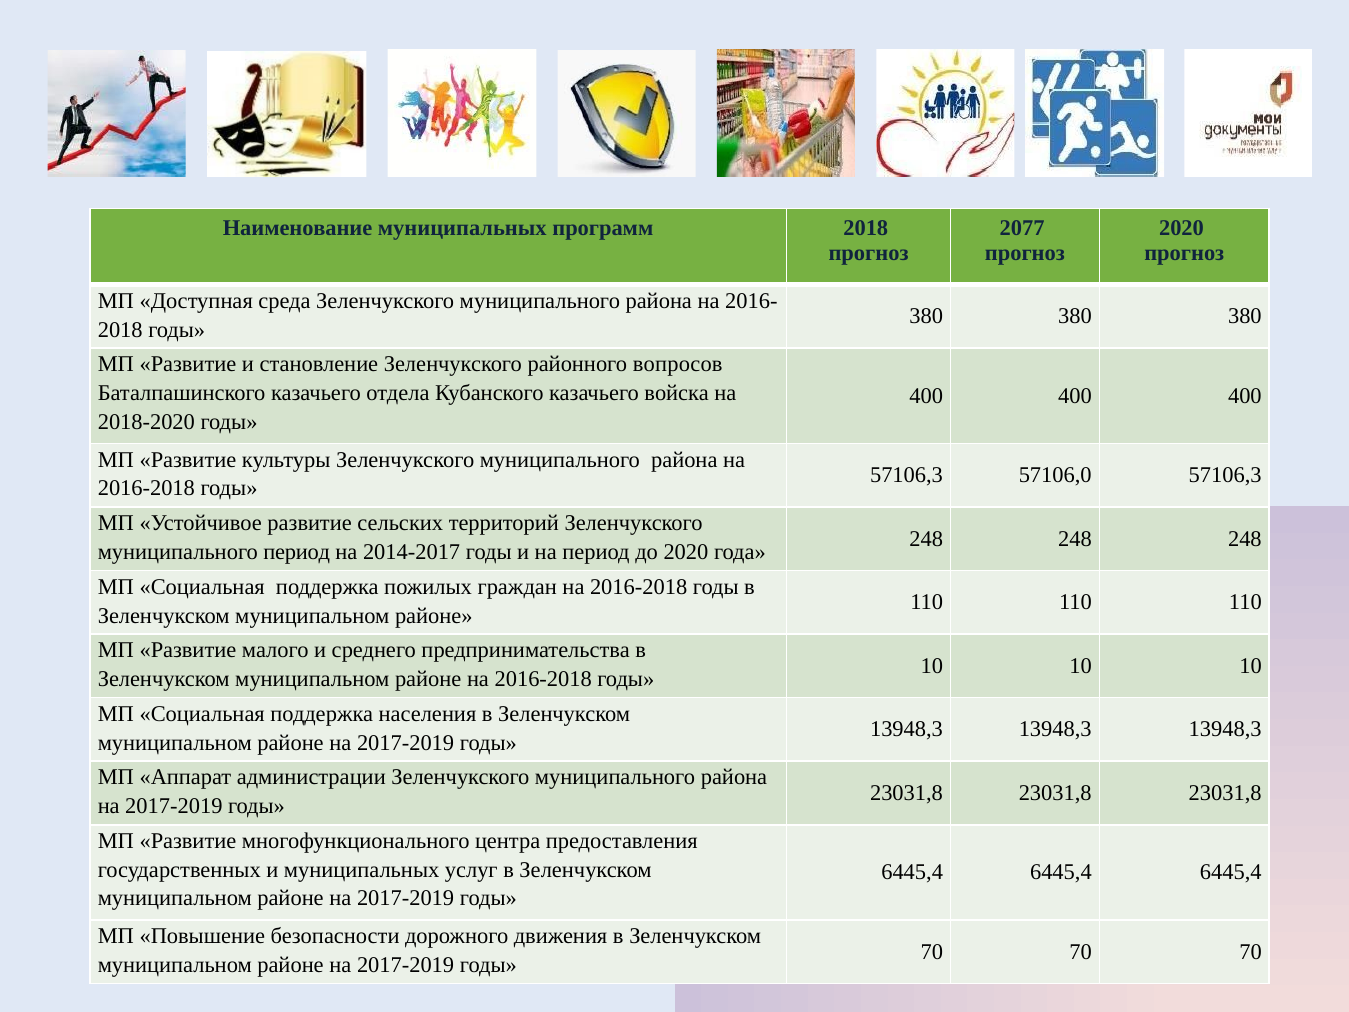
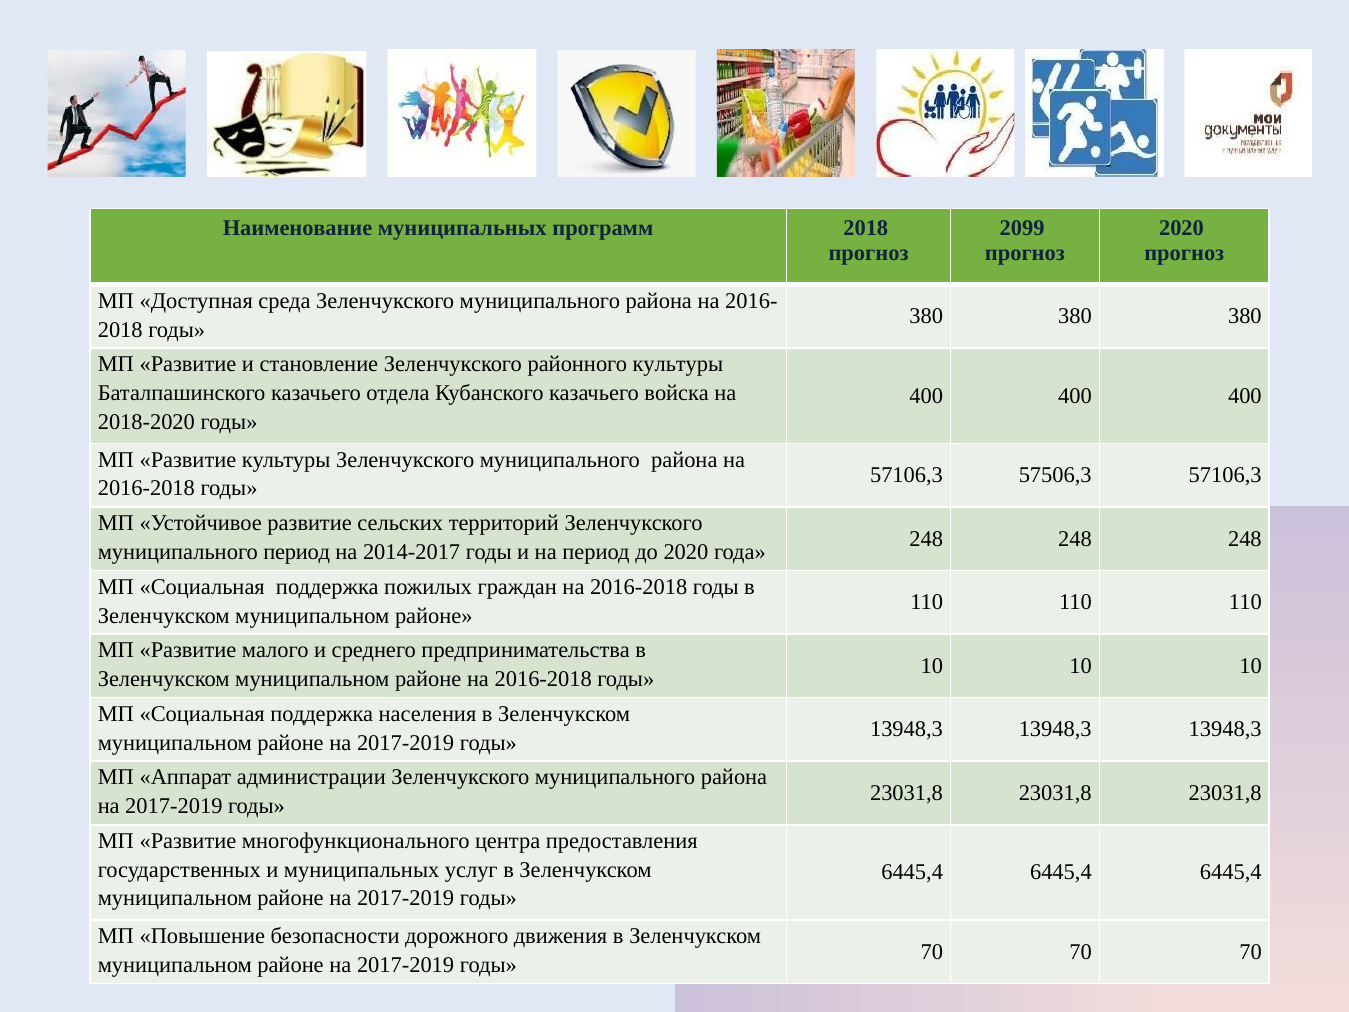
2077: 2077 -> 2099
районного вопросов: вопросов -> культуры
57106,0: 57106,0 -> 57506,3
